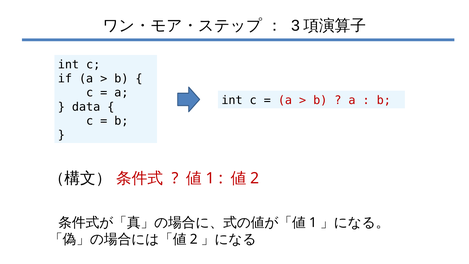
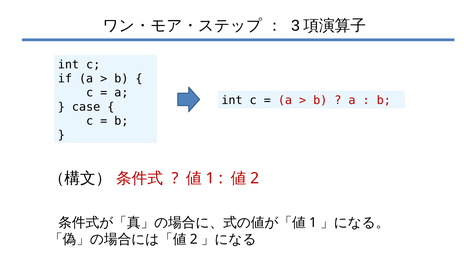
data: data -> case
